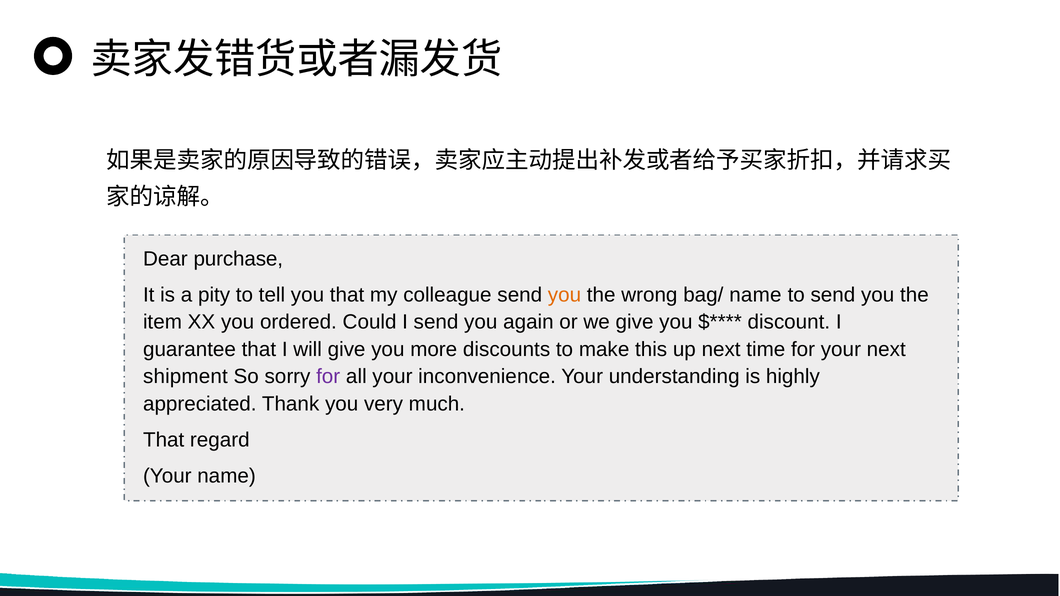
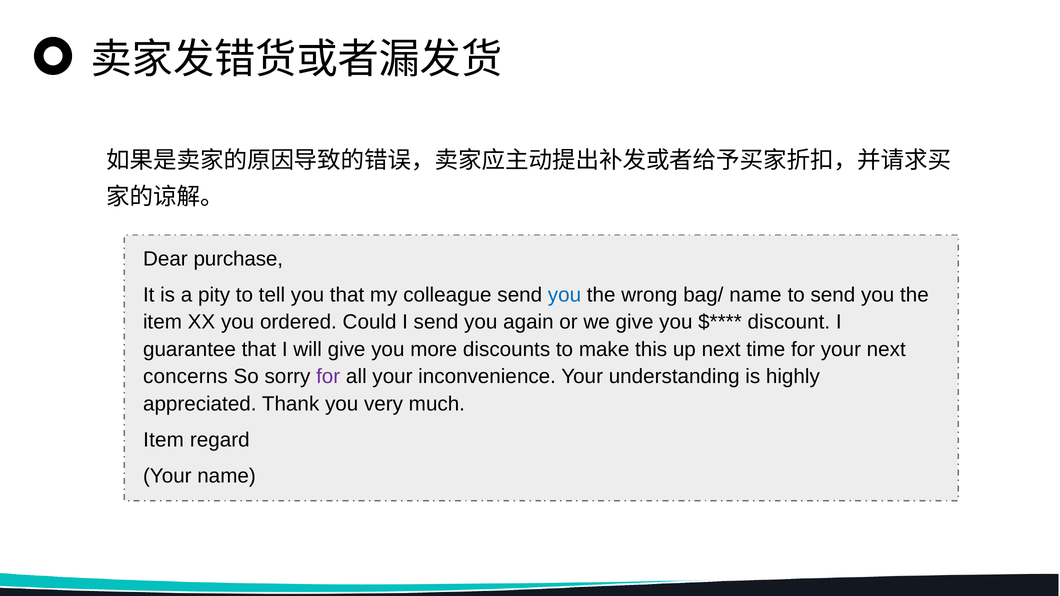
you at (564, 295) colour: orange -> blue
shipment: shipment -> concerns
That at (164, 440): That -> Item
